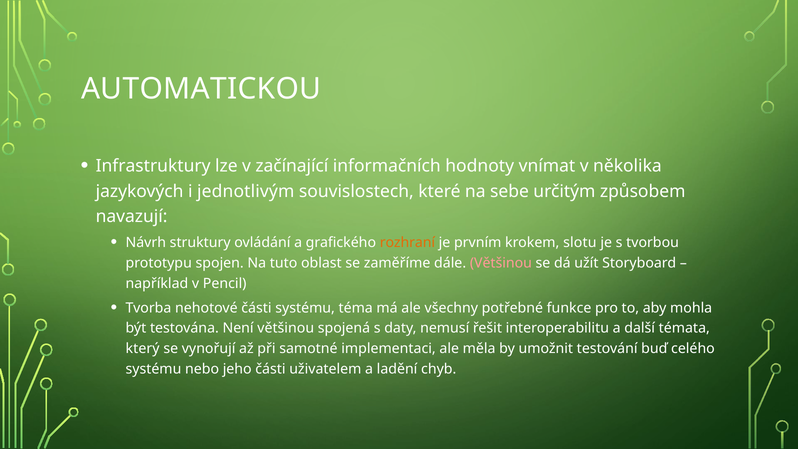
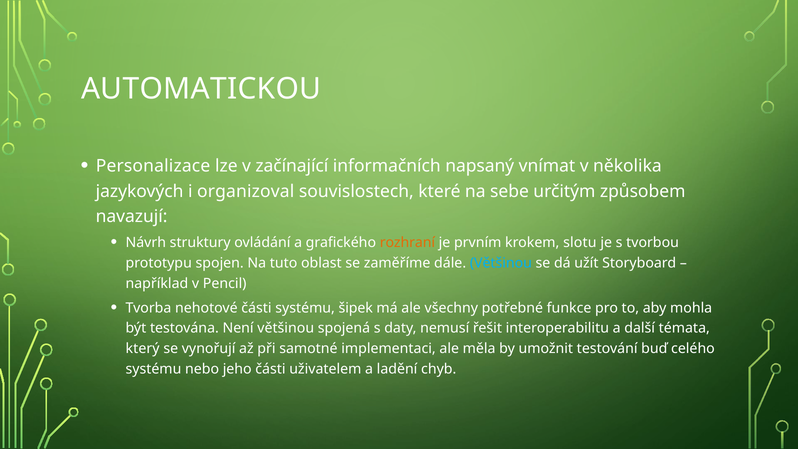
Infrastruktury: Infrastruktury -> Personalizace
hodnoty: hodnoty -> napsaný
jednotlivým: jednotlivým -> organizoval
Většinou at (501, 263) colour: pink -> light blue
téma: téma -> šipek
